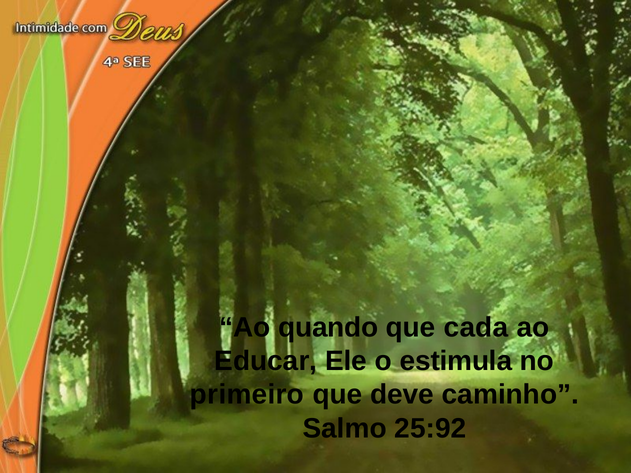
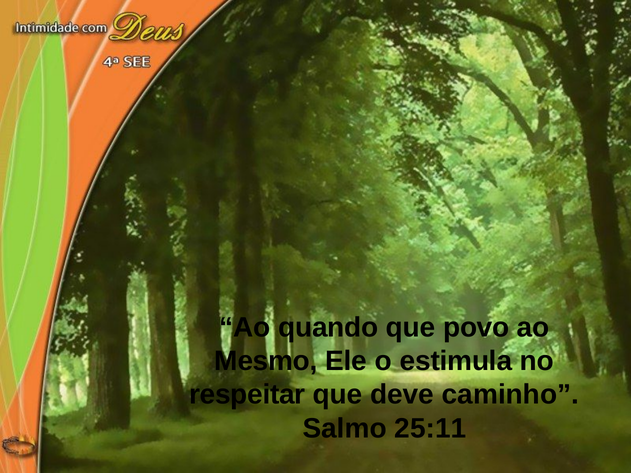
cada: cada -> povo
Educar: Educar -> Mesmo
primeiro: primeiro -> respeitar
25:92: 25:92 -> 25:11
